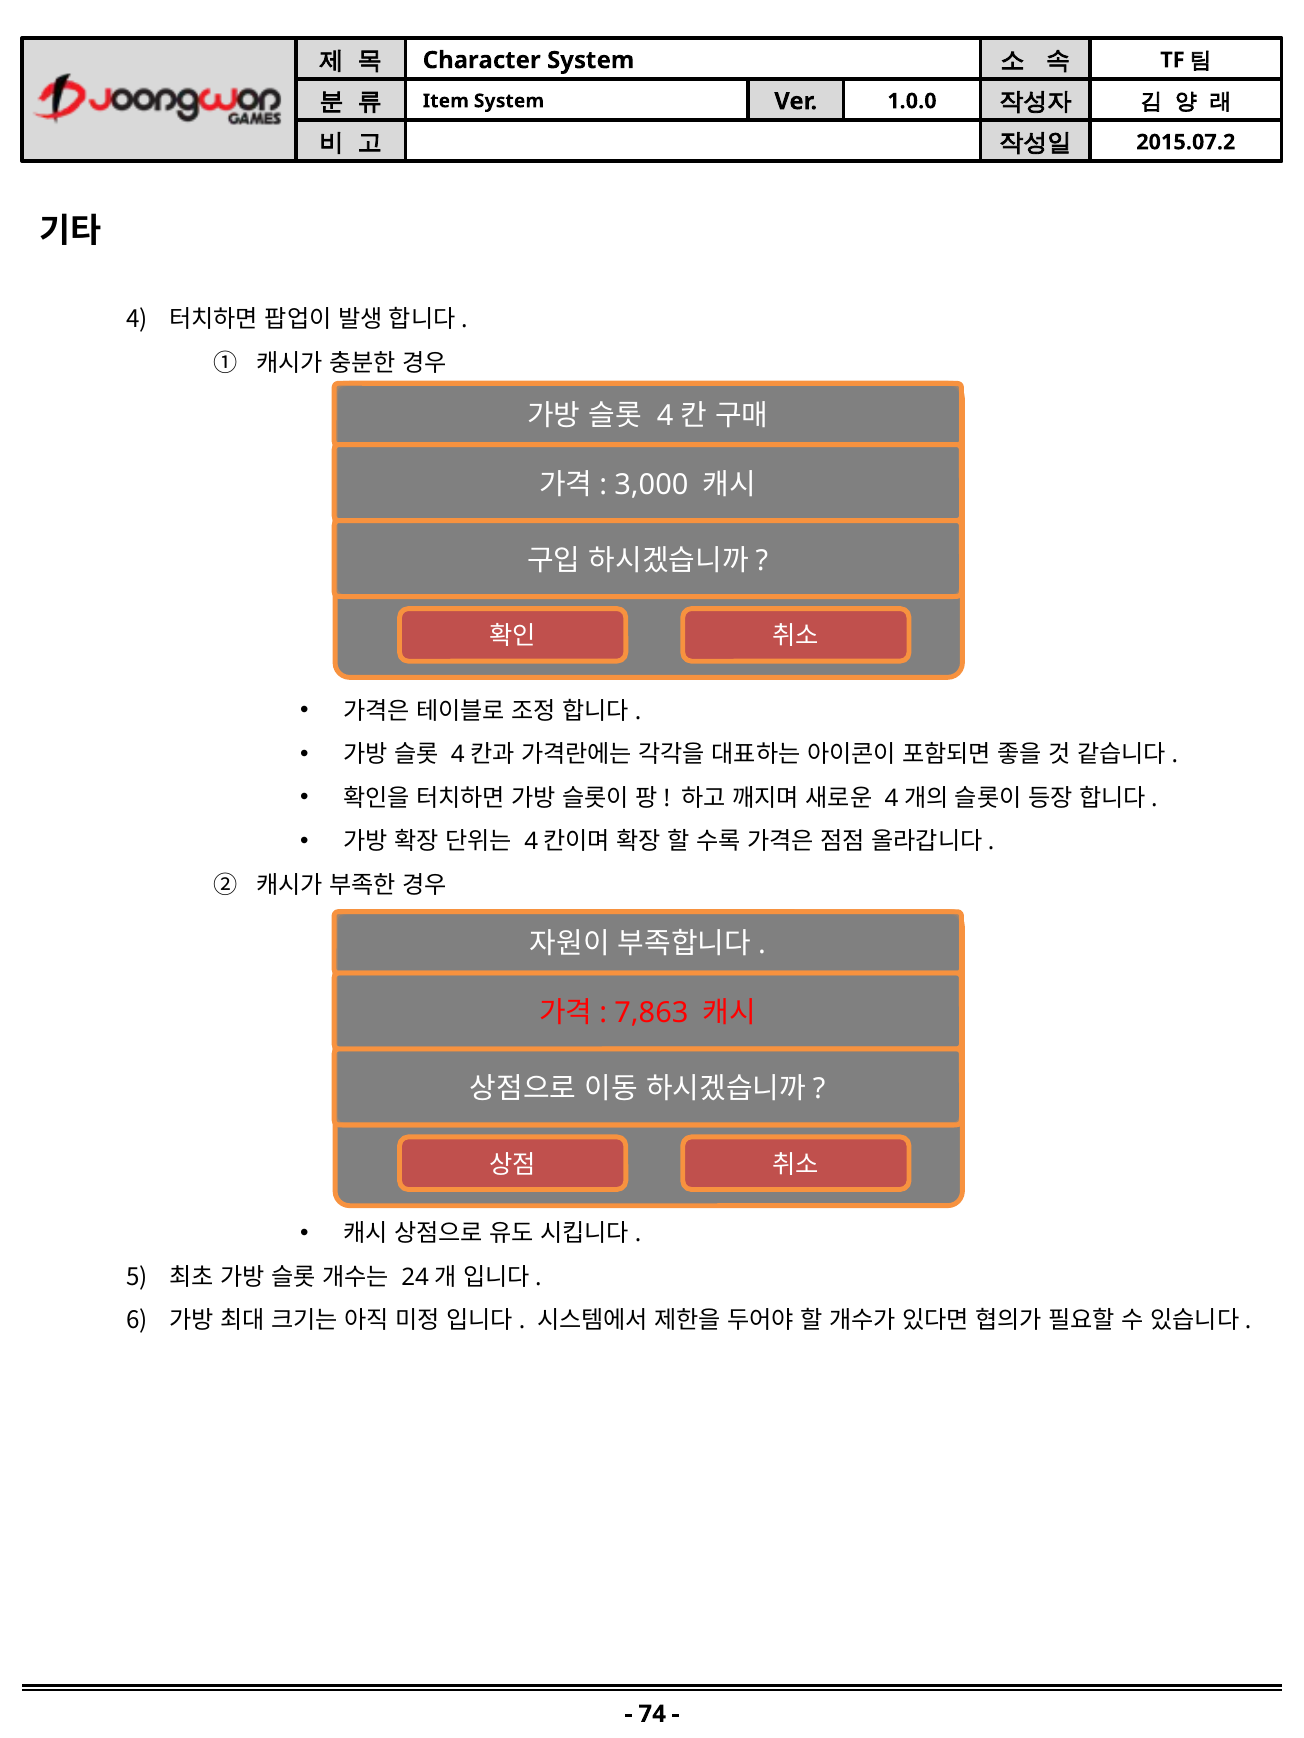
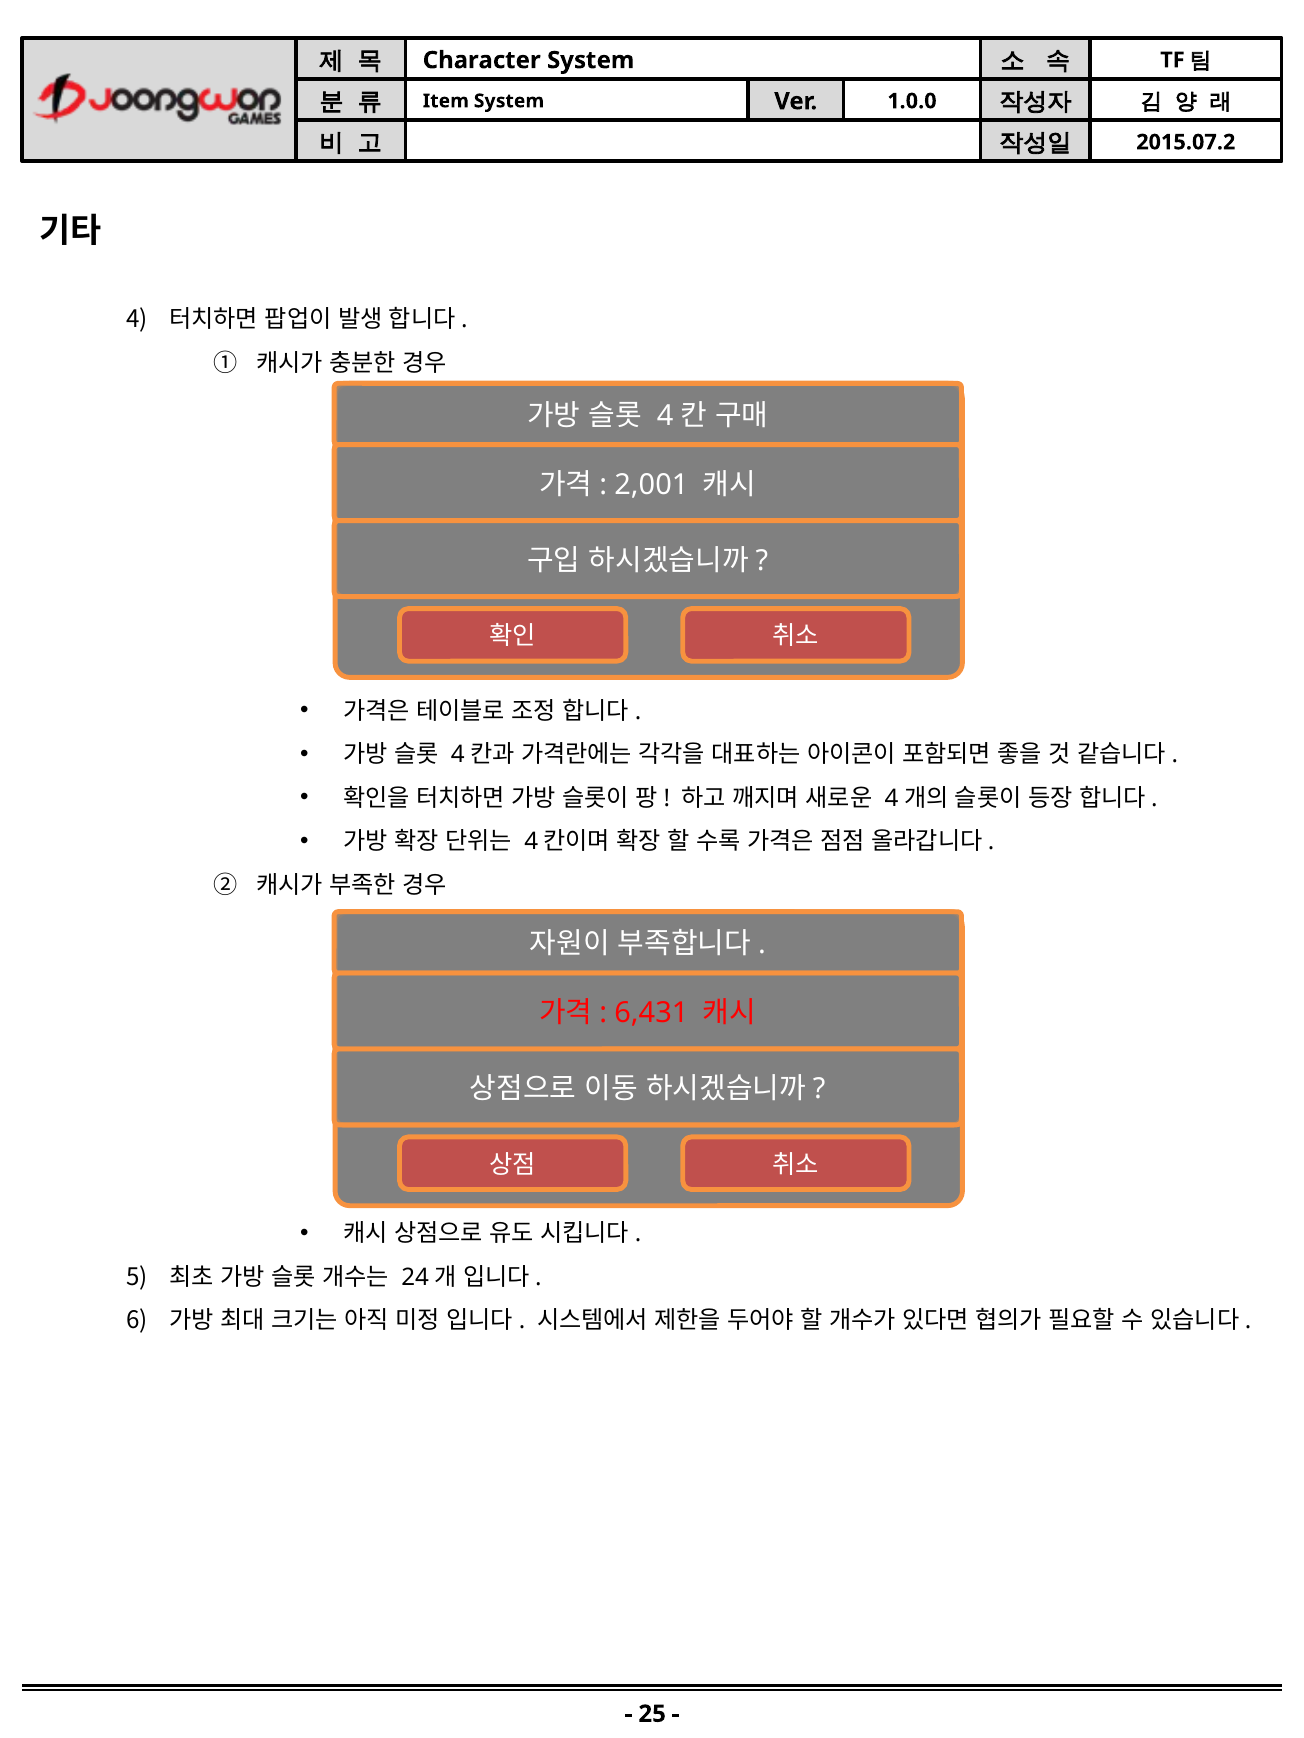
3,000: 3,000 -> 2,001
7,863: 7,863 -> 6,431
74: 74 -> 25
